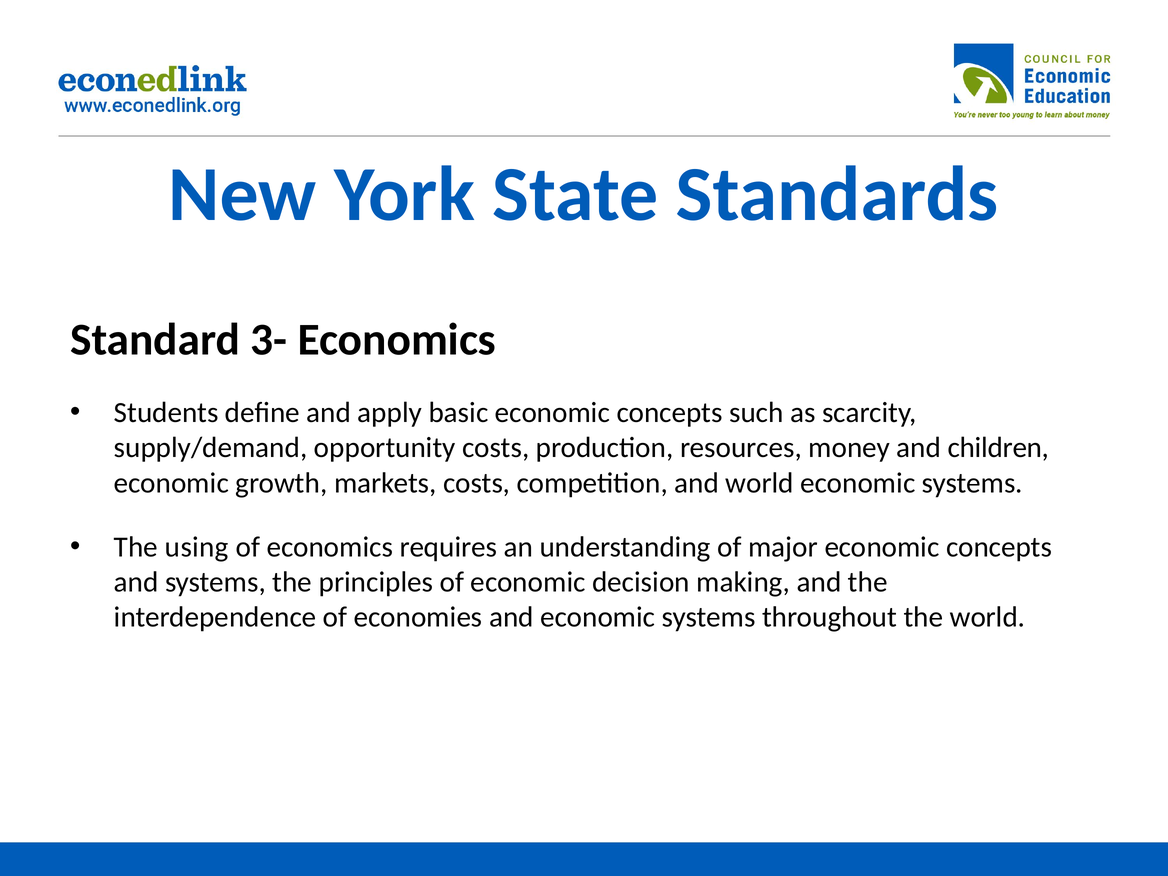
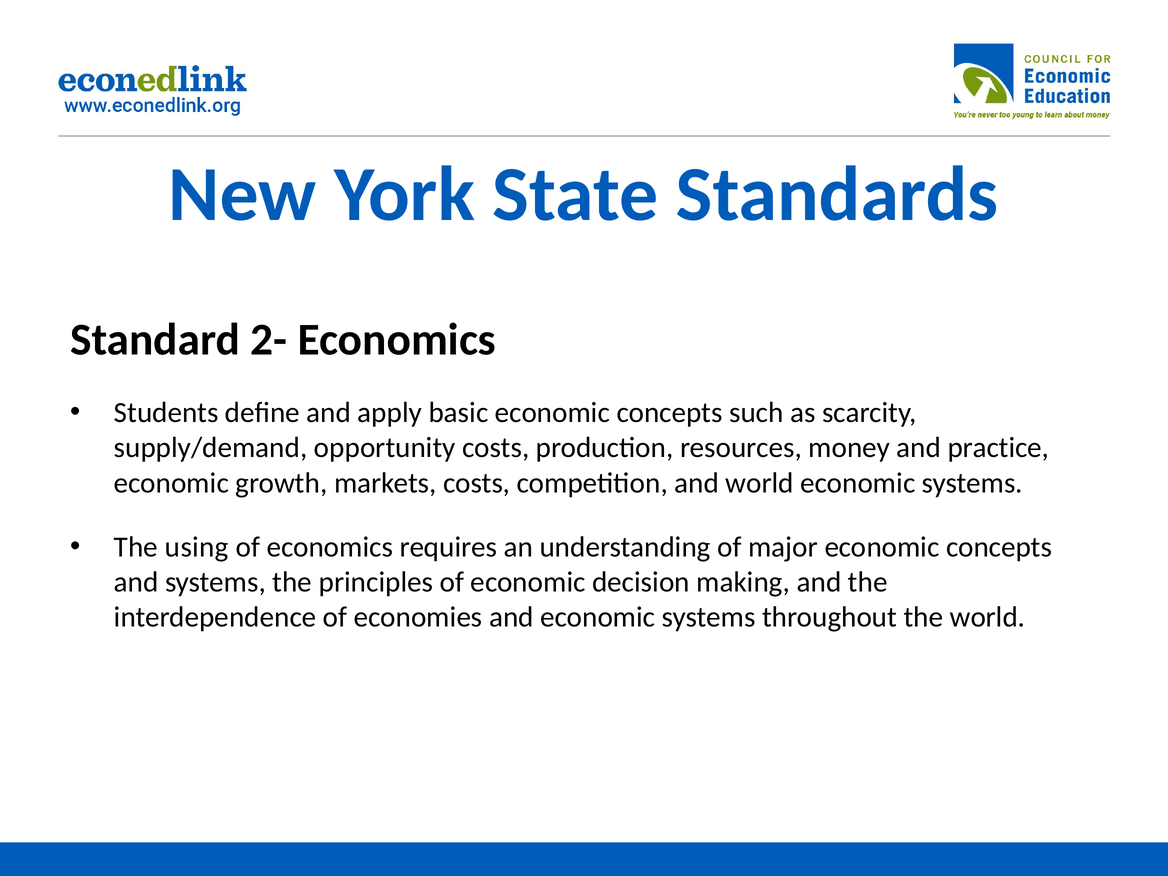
3-: 3- -> 2-
children: children -> practice
